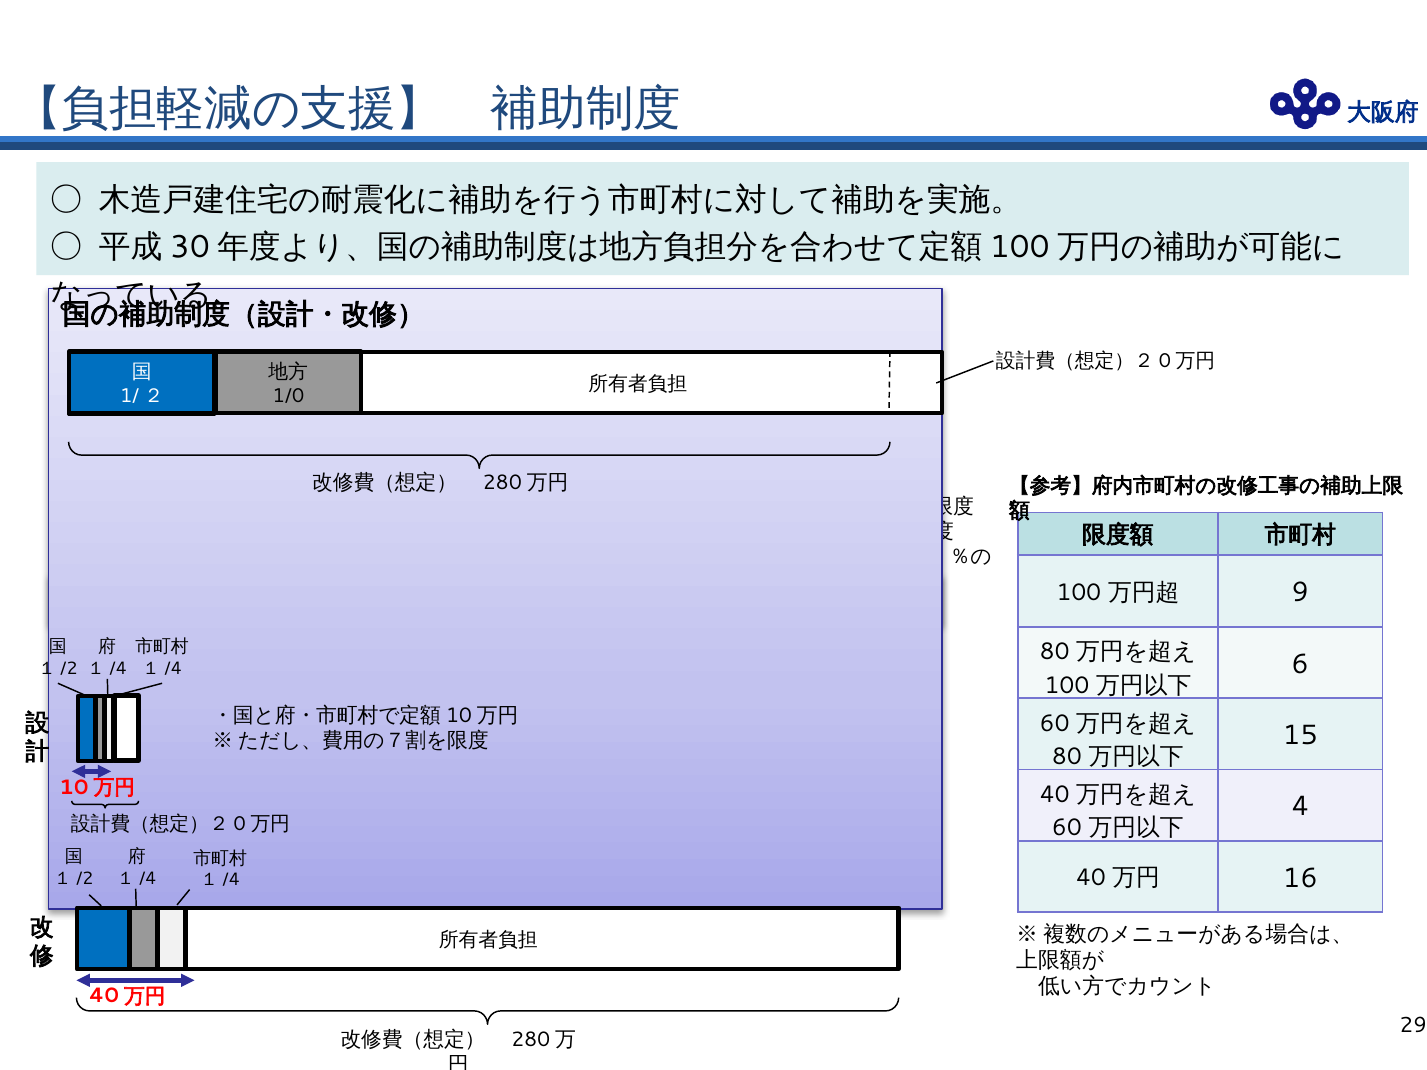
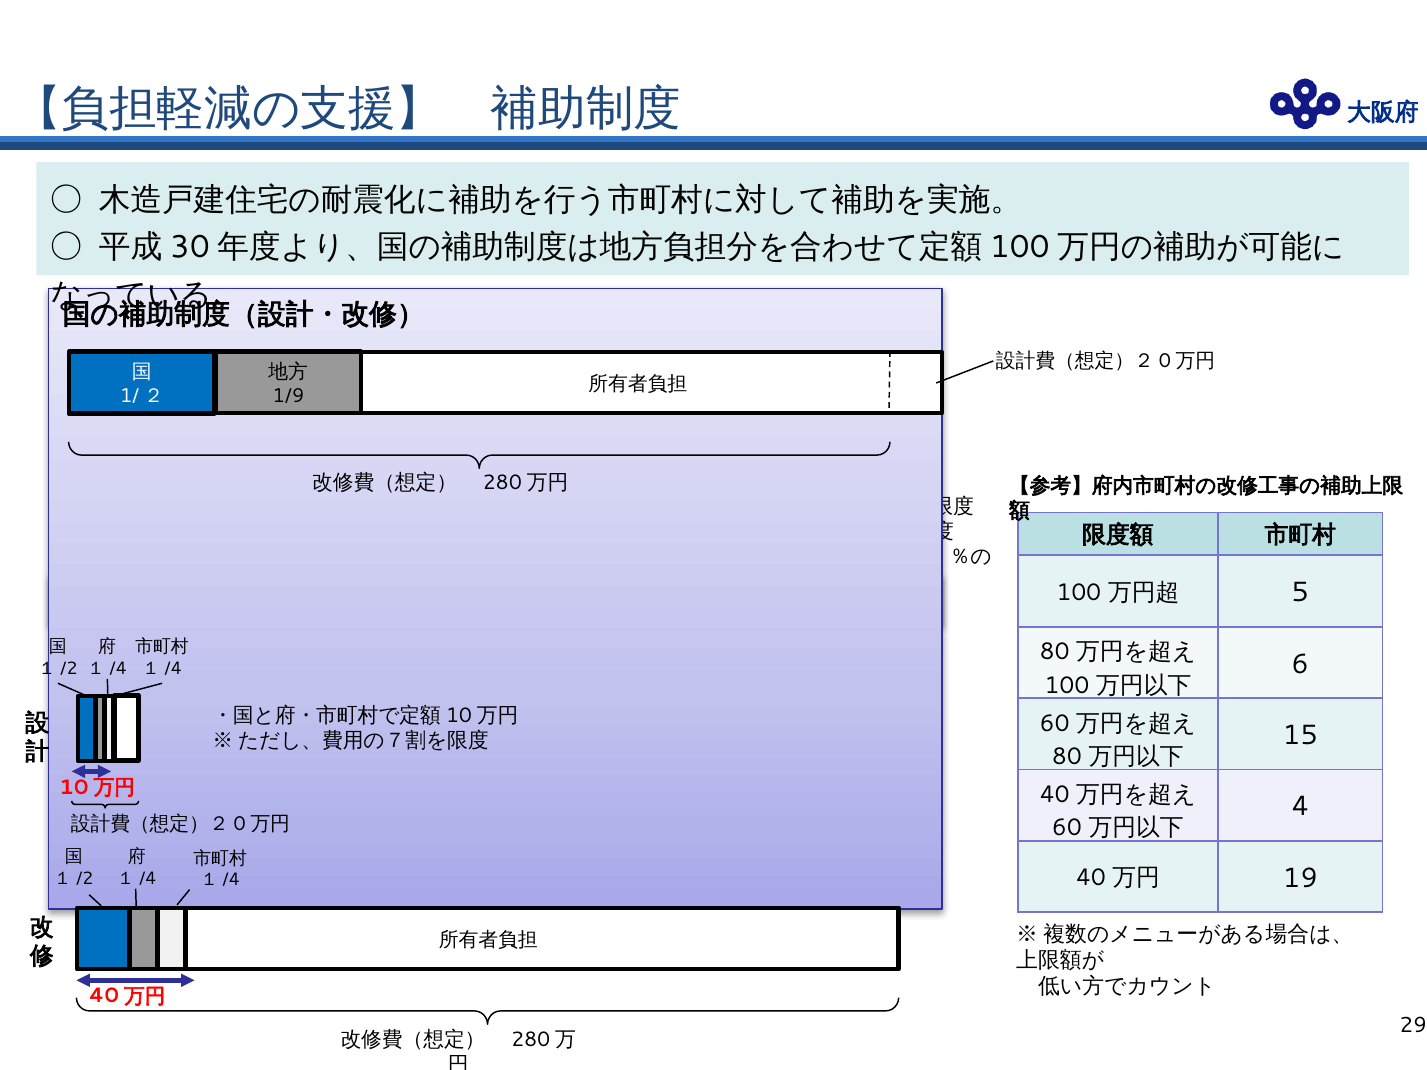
1/0: 1/0 -> 1/9
9: 9 -> 5
16: 16 -> 19
